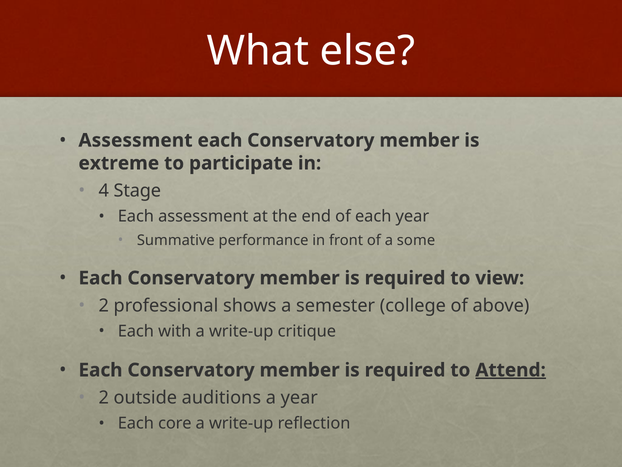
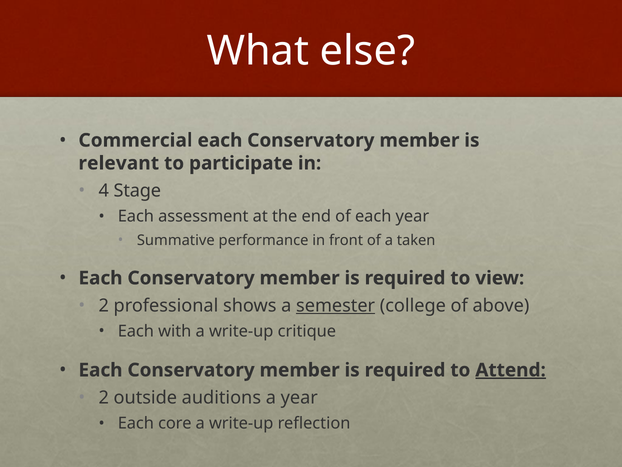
Assessment at (136, 140): Assessment -> Commercial
extreme: extreme -> relevant
some: some -> taken
semester underline: none -> present
